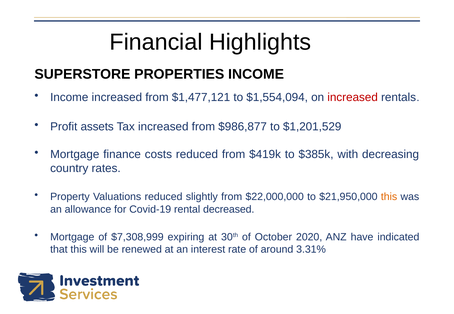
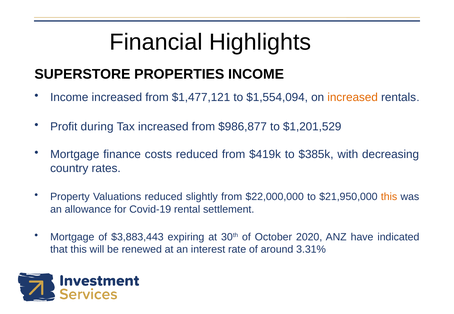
increased at (353, 98) colour: red -> orange
assets: assets -> during
decreased: decreased -> settlement
$7,308,999: $7,308,999 -> $3,883,443
